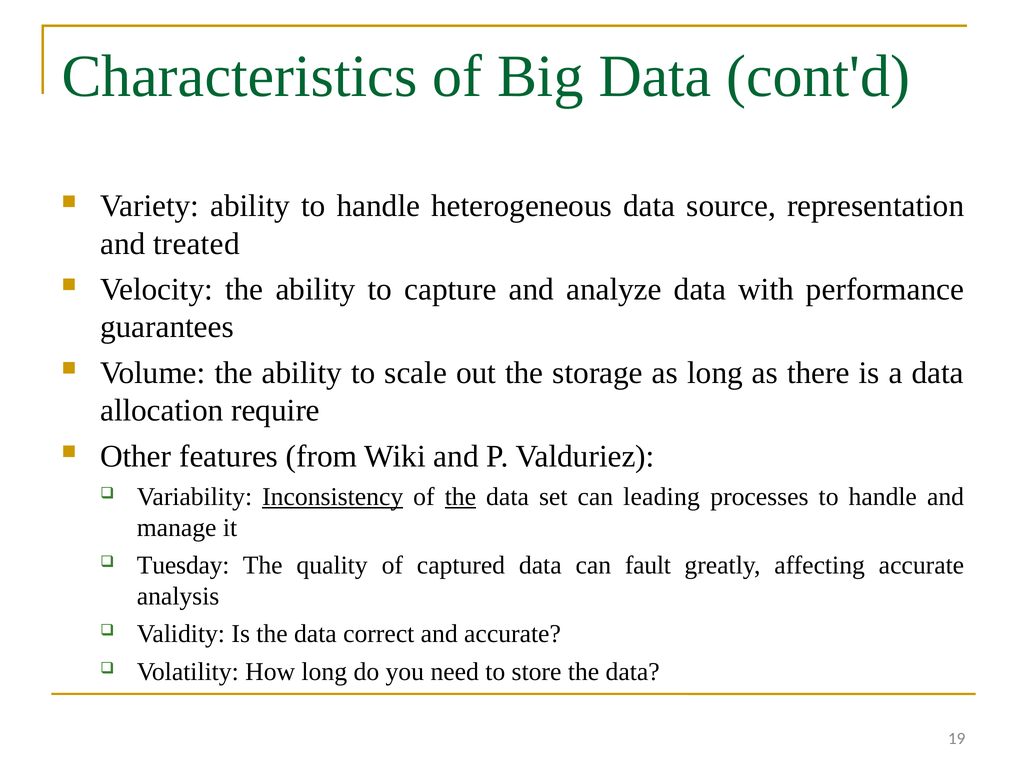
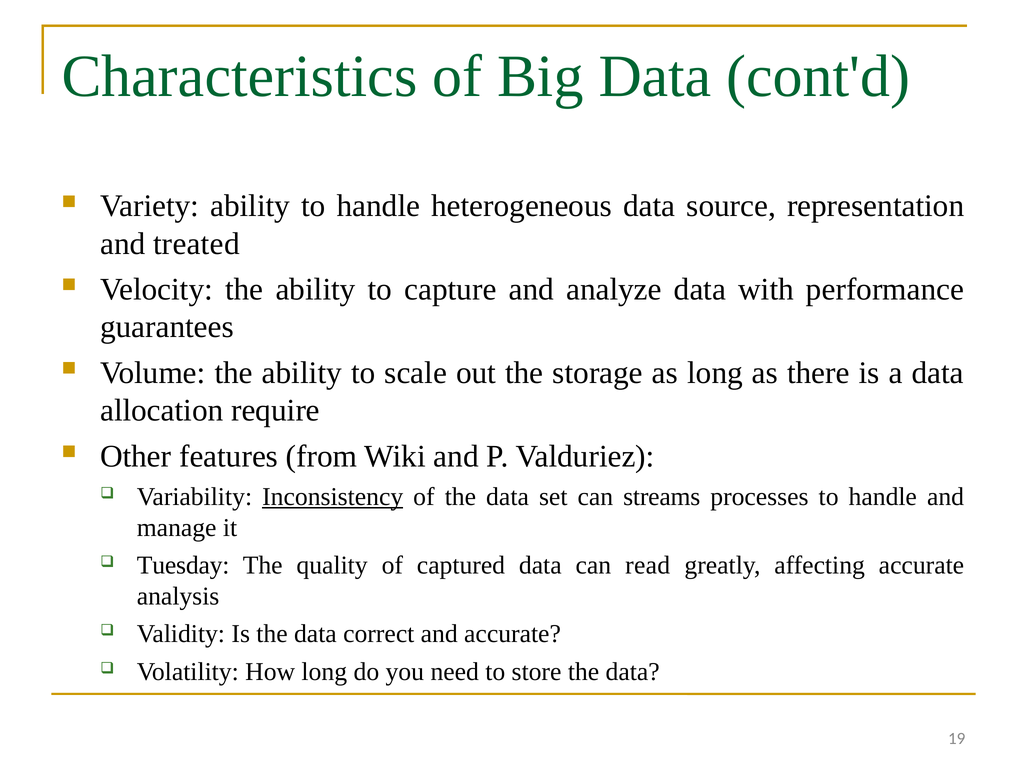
the at (460, 496) underline: present -> none
leading: leading -> streams
fault: fault -> read
